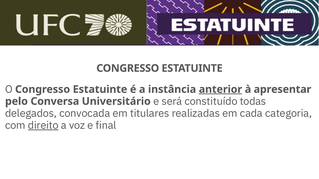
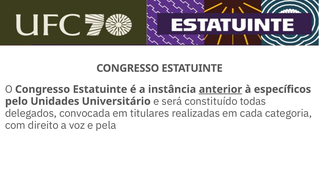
apresentar: apresentar -> específicos
Conversa: Conversa -> Unidades
direito underline: present -> none
final: final -> pela
